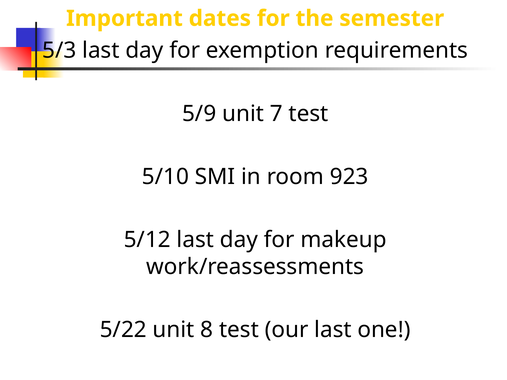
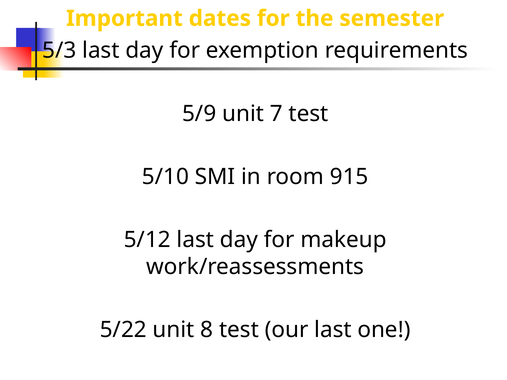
923: 923 -> 915
